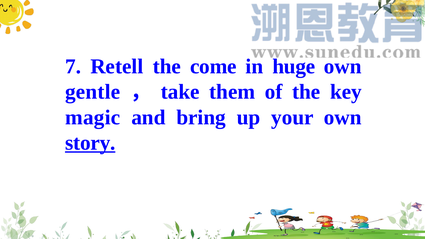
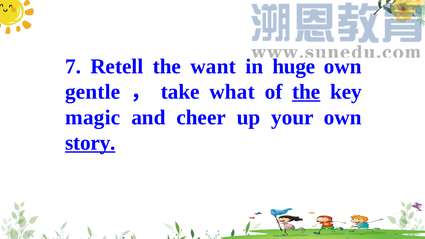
come: come -> want
them: them -> what
the at (306, 92) underline: none -> present
bring: bring -> cheer
